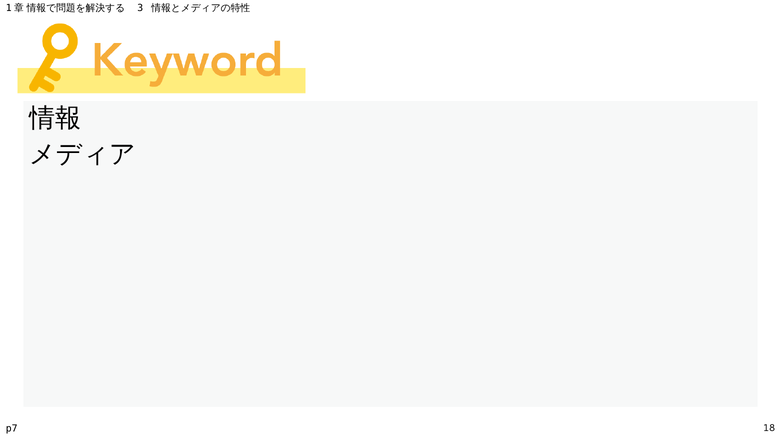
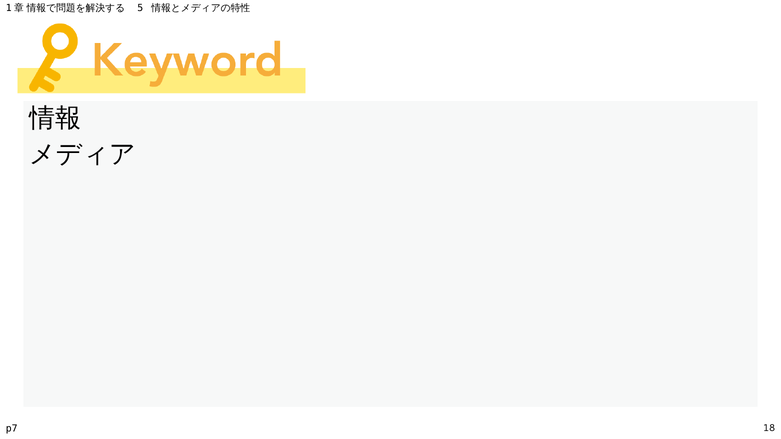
3: 3 -> 5
